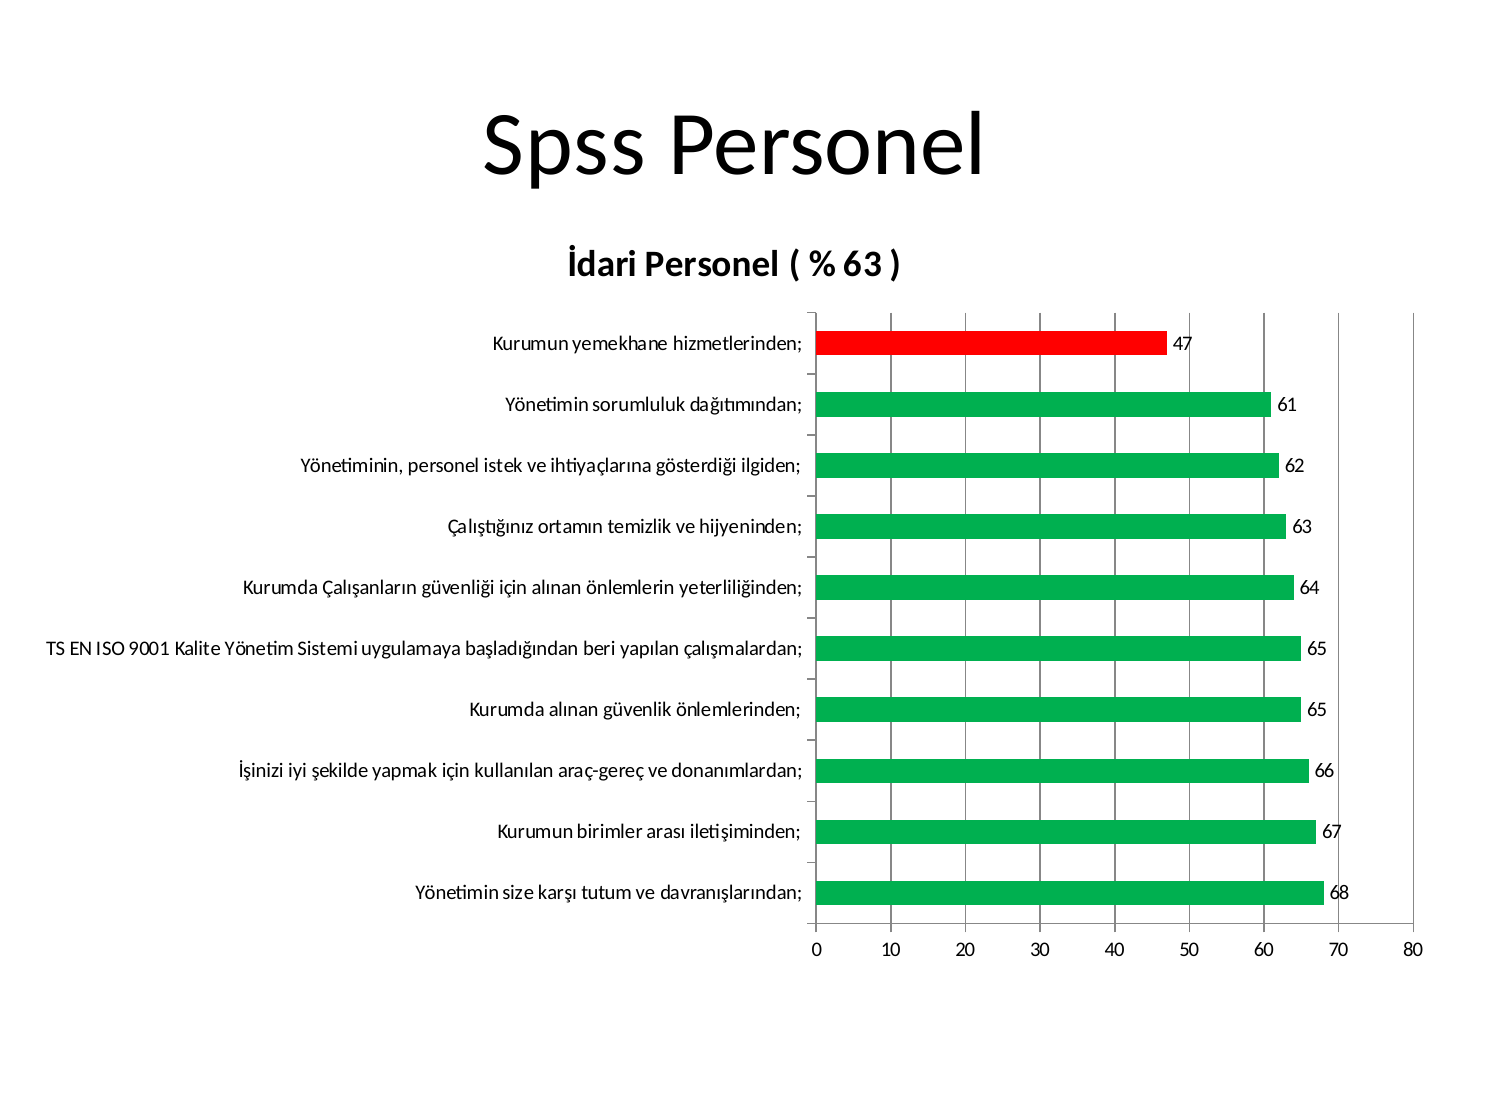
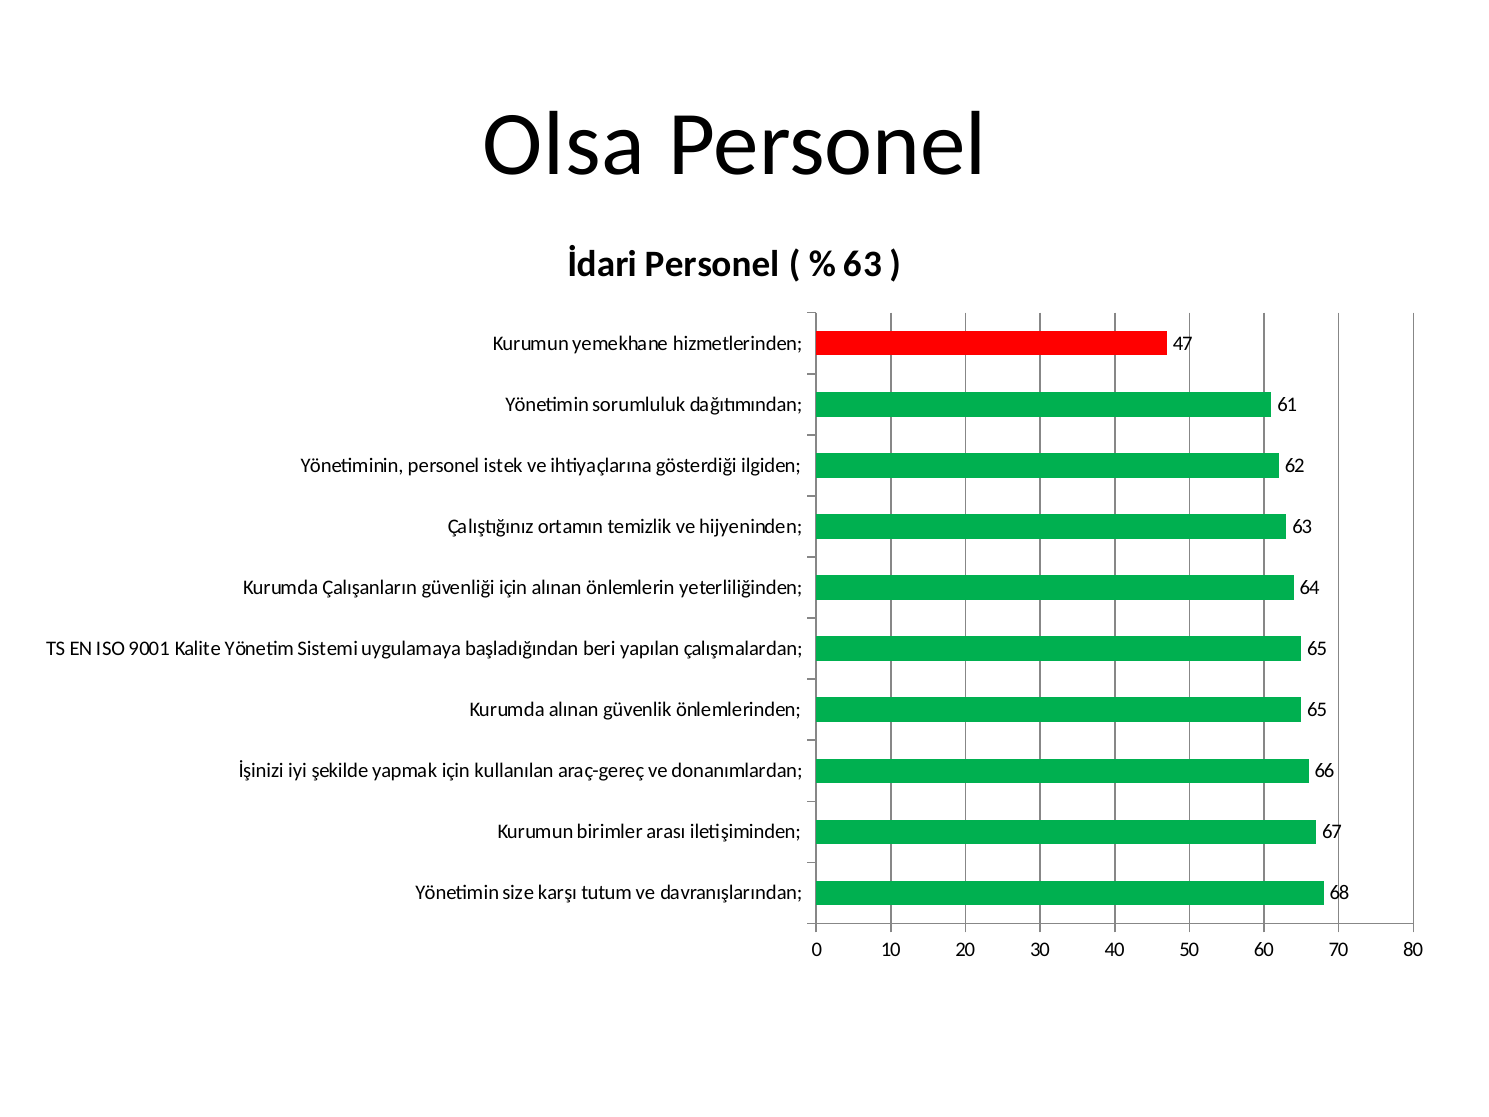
Spss: Spss -> Olsa
